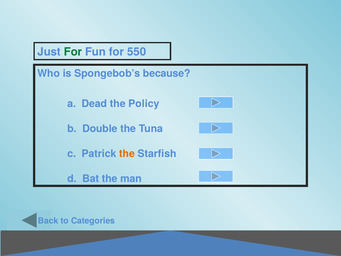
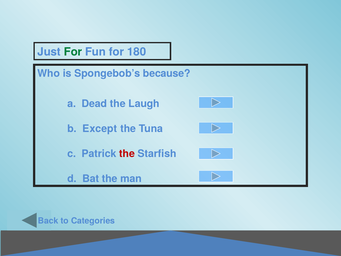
550: 550 -> 180
Policy: Policy -> Laugh
Double: Double -> Except
the at (127, 154) colour: orange -> red
